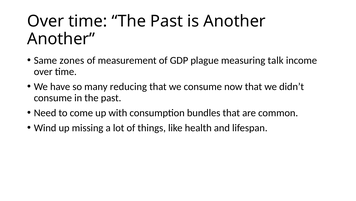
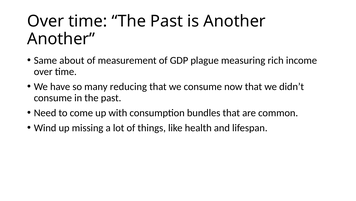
zones: zones -> about
talk: talk -> rich
